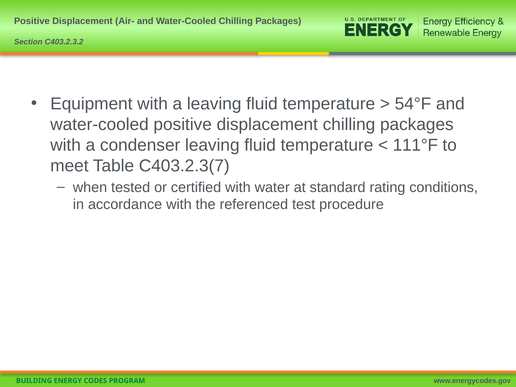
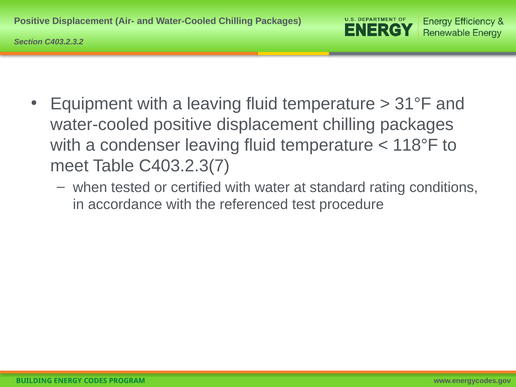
54°F: 54°F -> 31°F
111°F: 111°F -> 118°F
